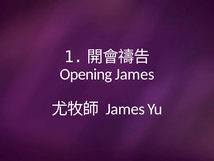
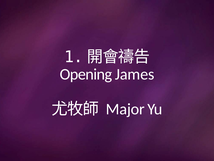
James at (125, 109): James -> Major
